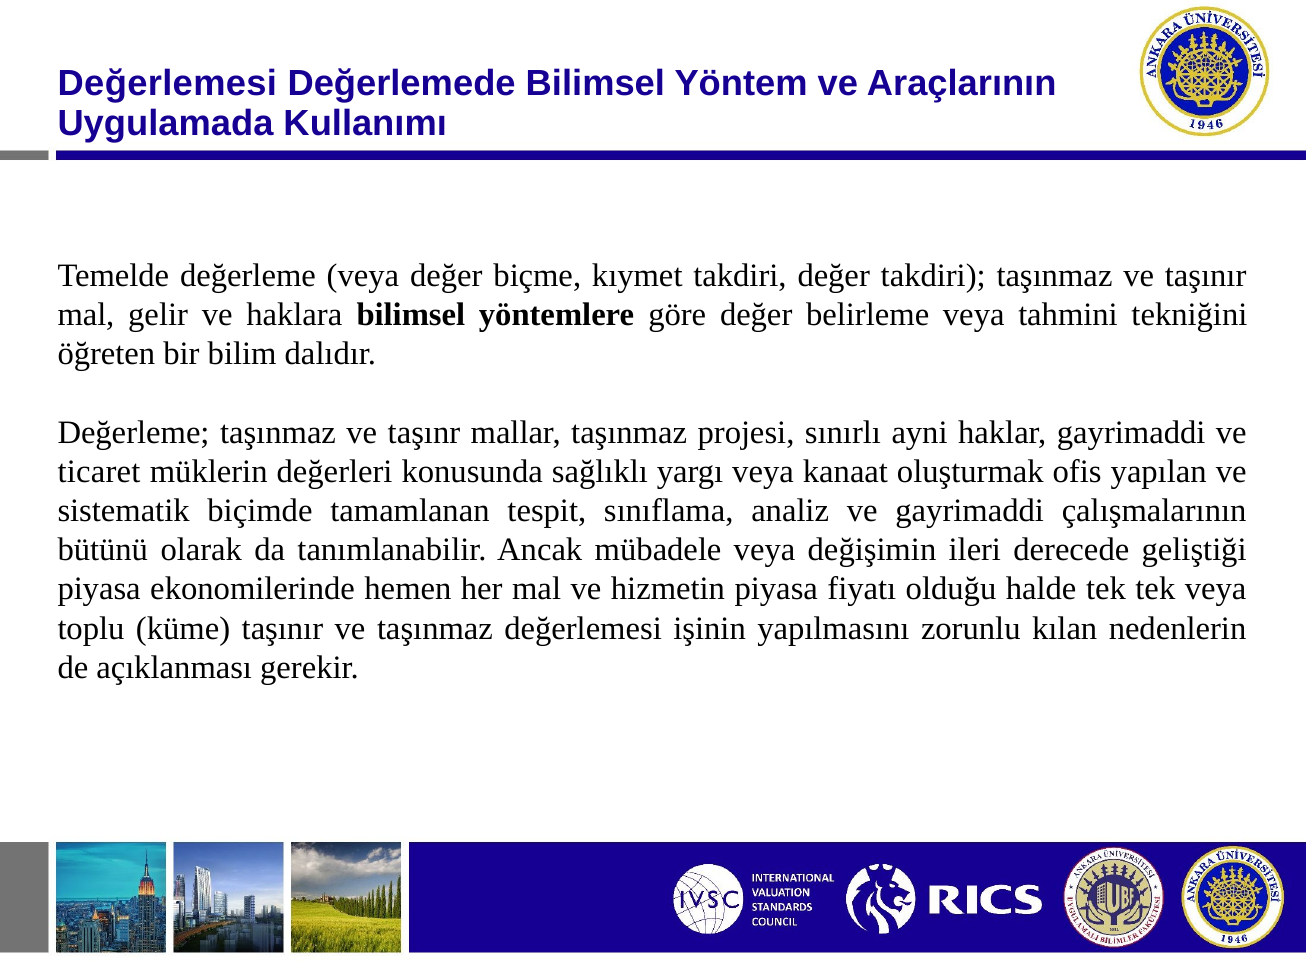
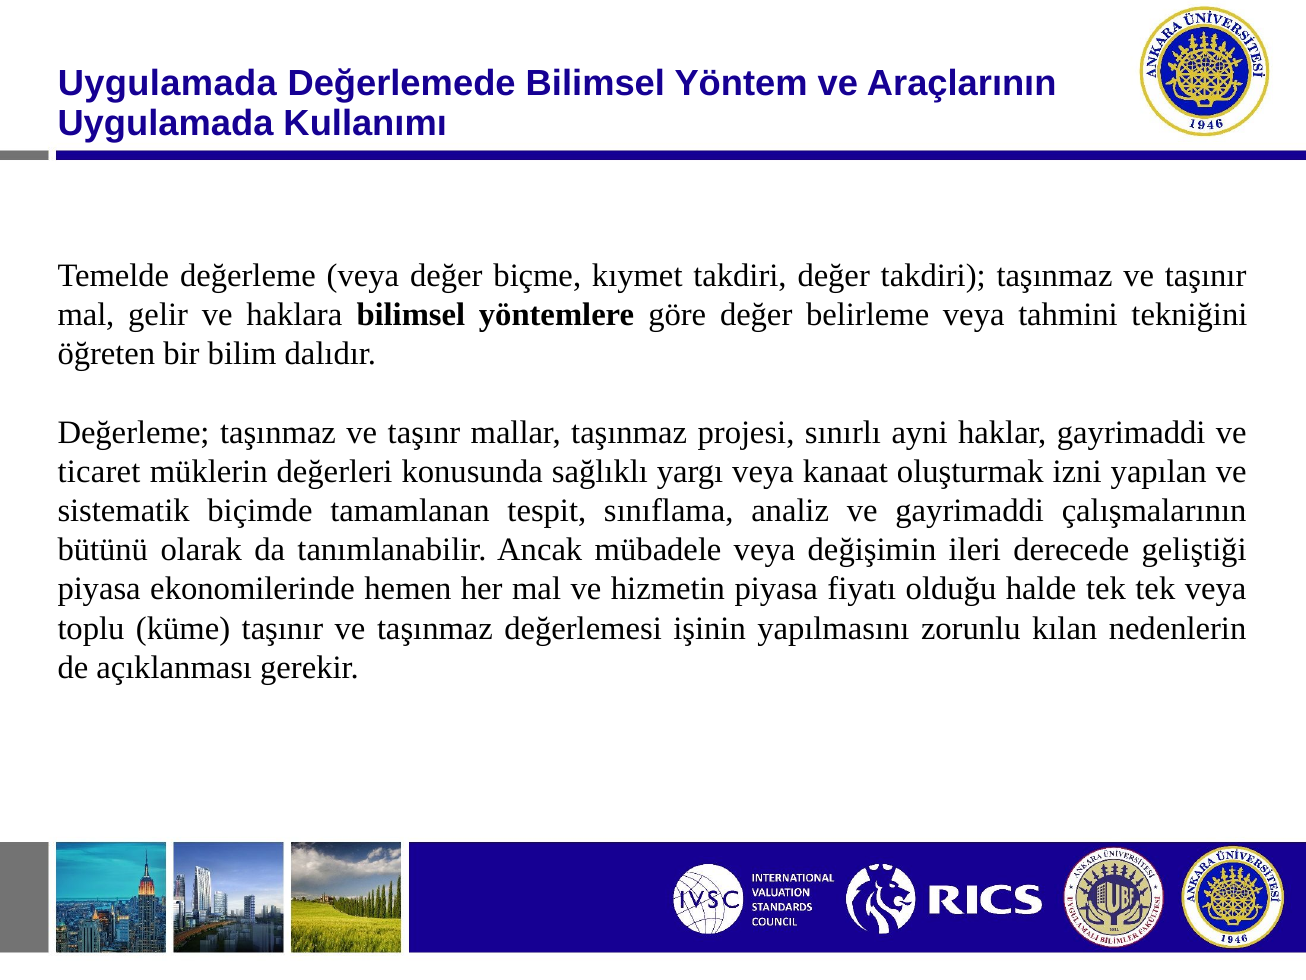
Değerlemesi at (167, 84): Değerlemesi -> Uygulamada
ofis: ofis -> izni
